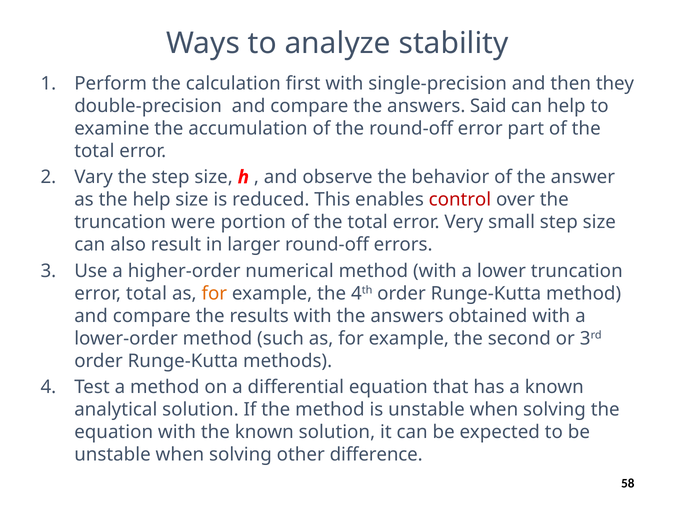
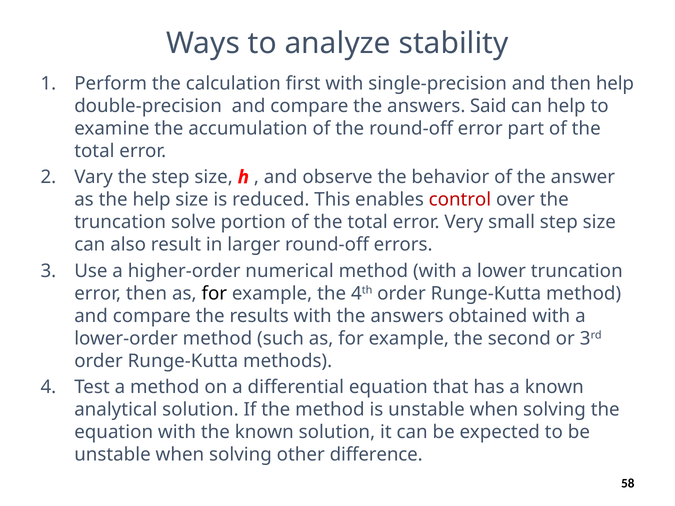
then they: they -> help
were: were -> solve
error total: total -> then
for at (214, 294) colour: orange -> black
